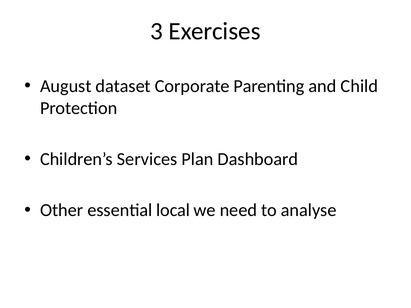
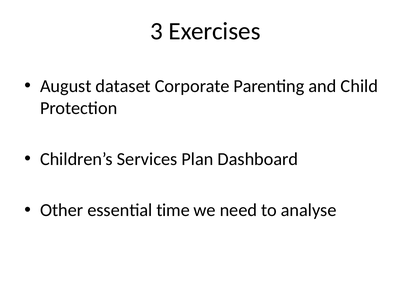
local: local -> time
